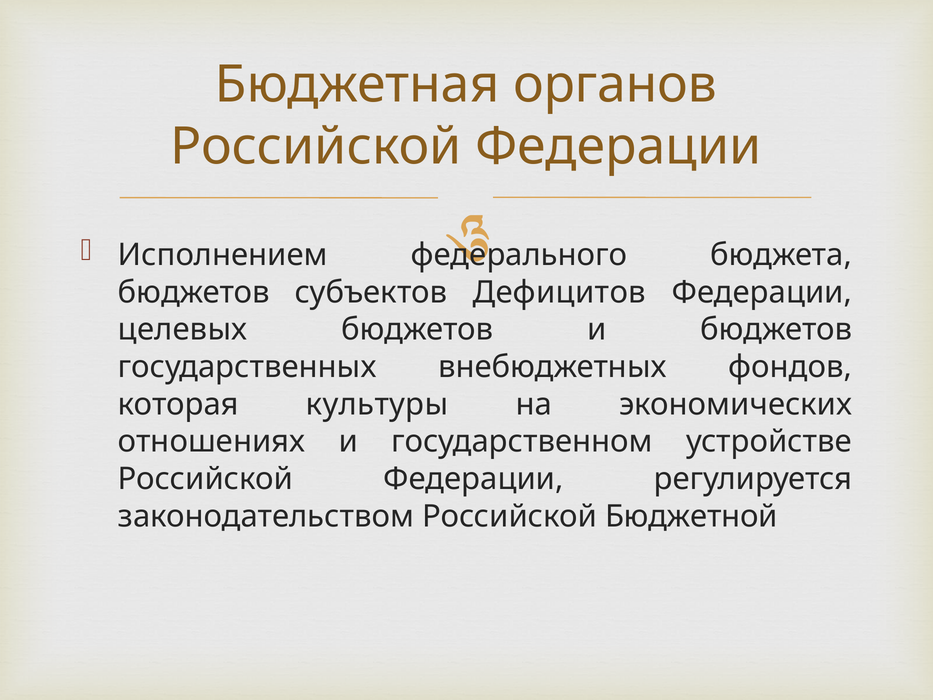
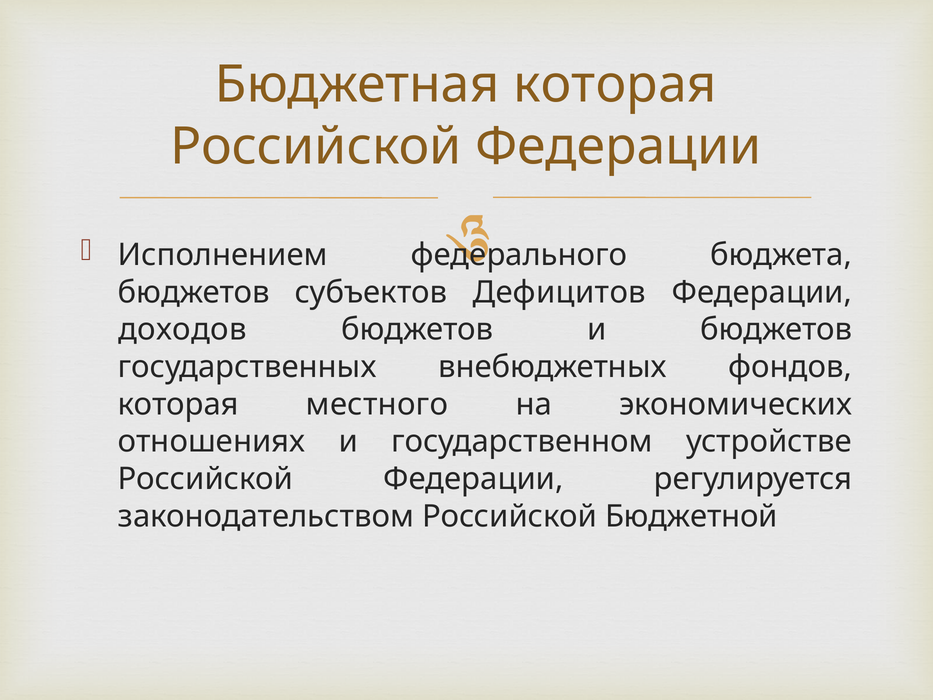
Бюджетная органов: органов -> которая
целевых: целевых -> доходов
культуры: культуры -> местного
